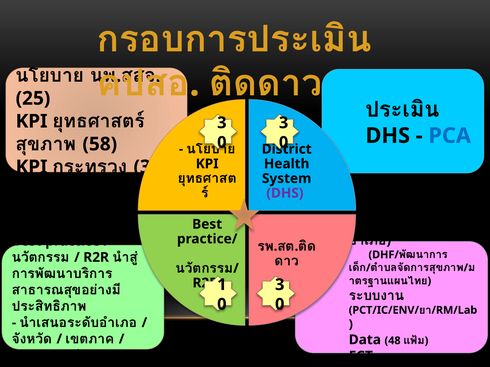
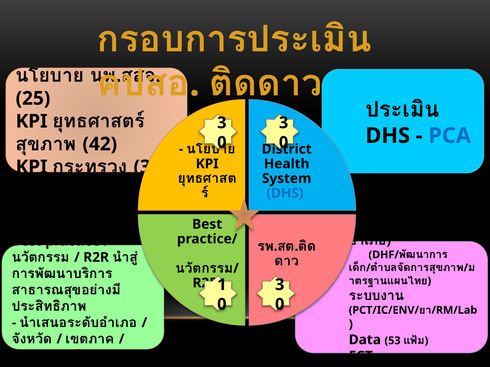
58: 58 -> 42
DHS at (285, 193) colour: purple -> blue
48: 48 -> 53
